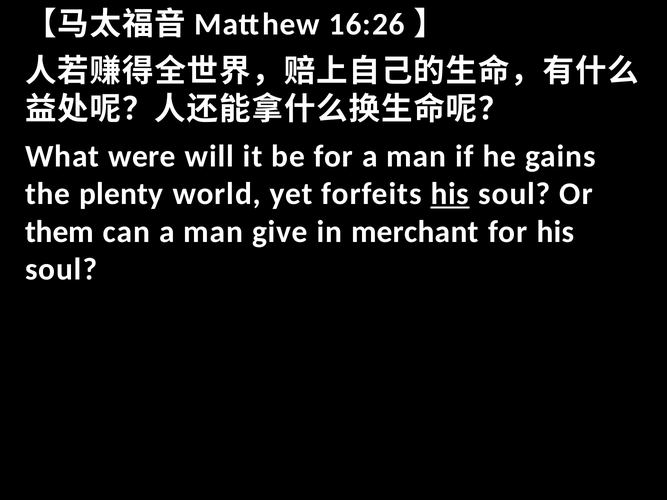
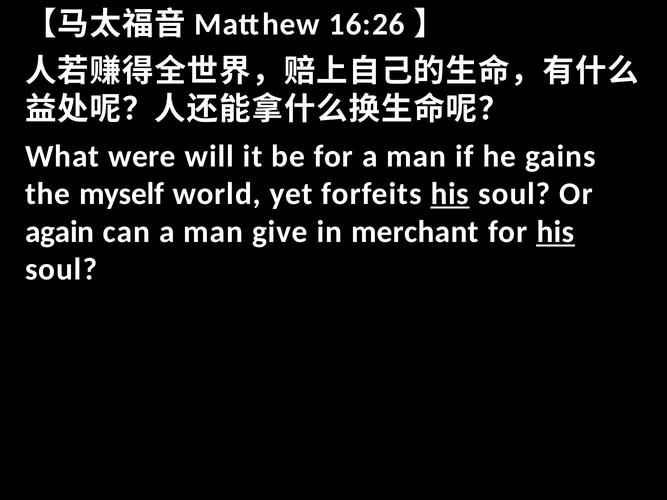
plenty: plenty -> myself
them: them -> again
his at (555, 232) underline: none -> present
